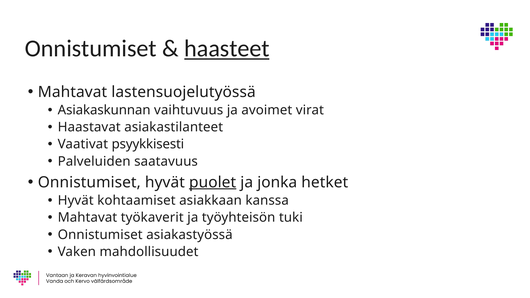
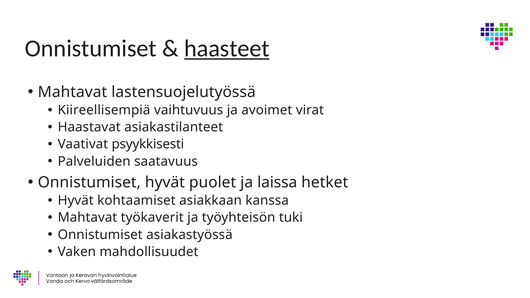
Asiakaskunnan: Asiakaskunnan -> Kiireellisempiä
puolet underline: present -> none
jonka: jonka -> laissa
